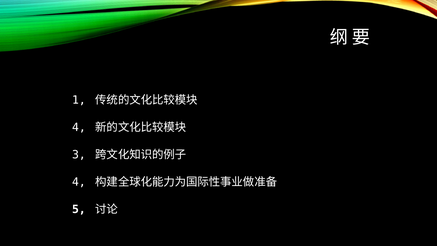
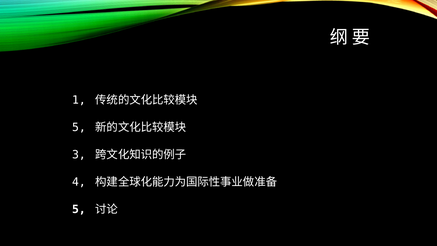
4 at (79, 127): 4 -> 5
